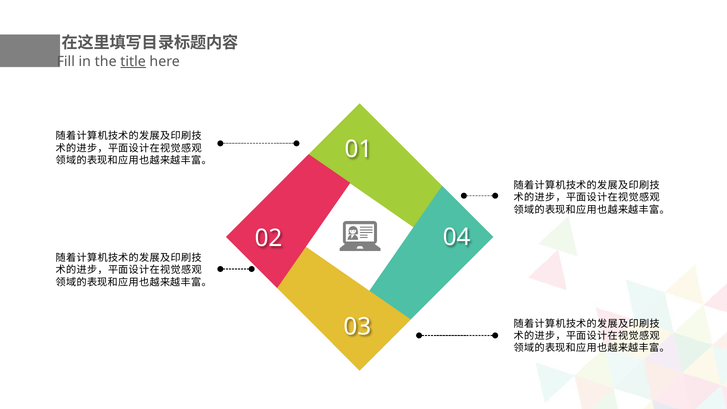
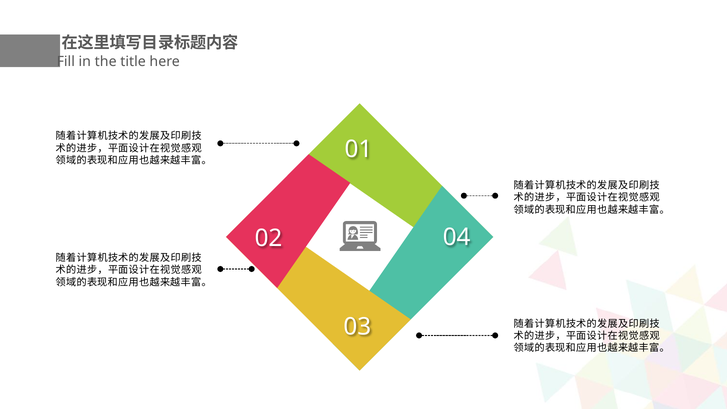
title underline: present -> none
